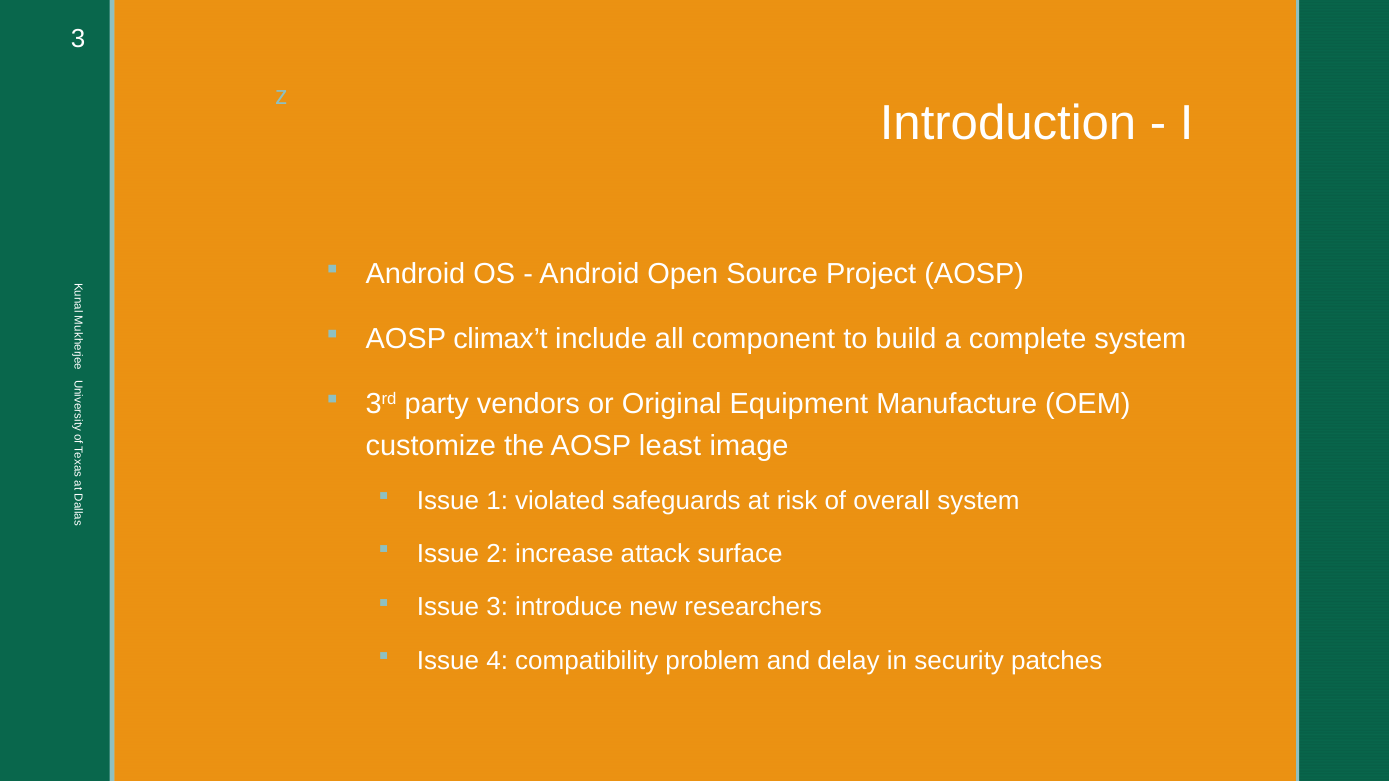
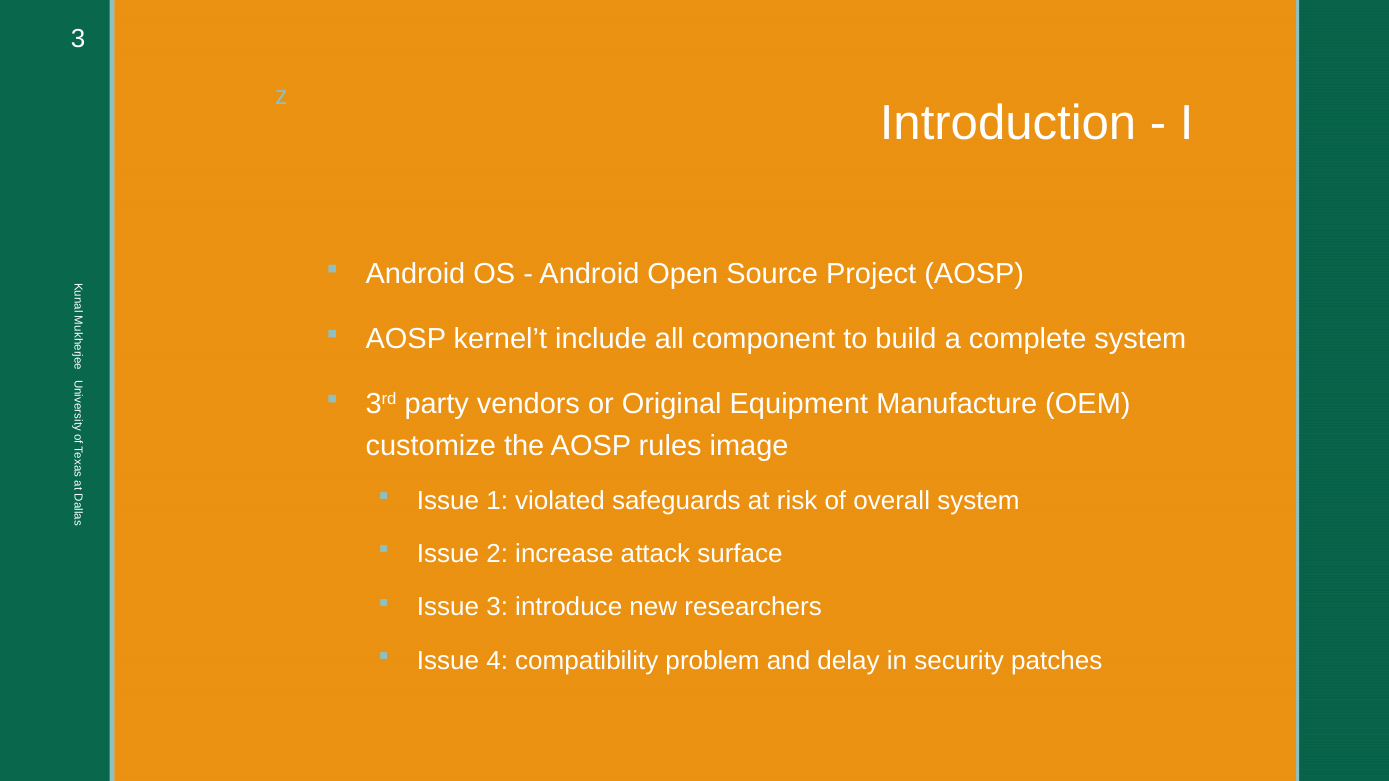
climax’t: climax’t -> kernel’t
least: least -> rules
